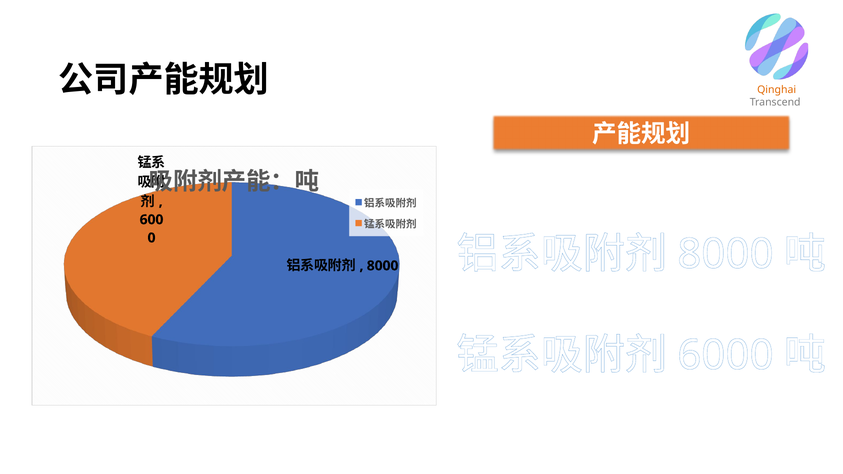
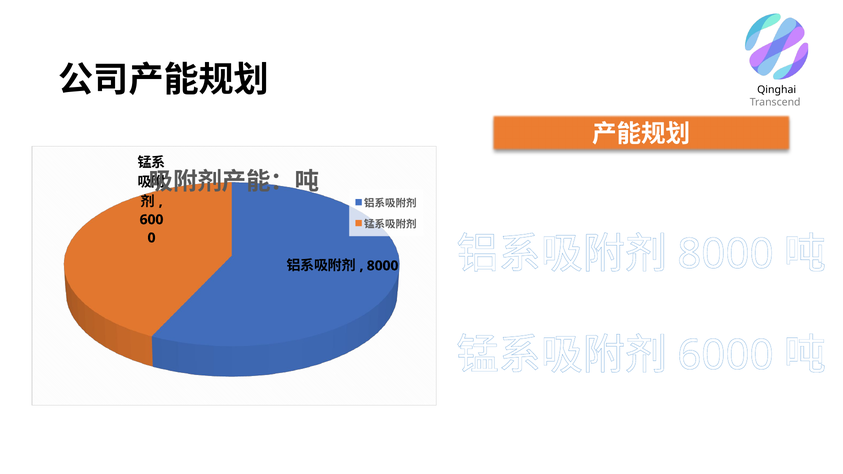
Qinghai colour: orange -> black
